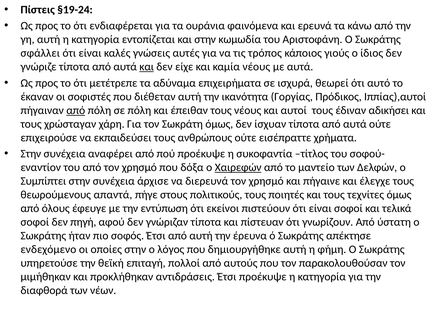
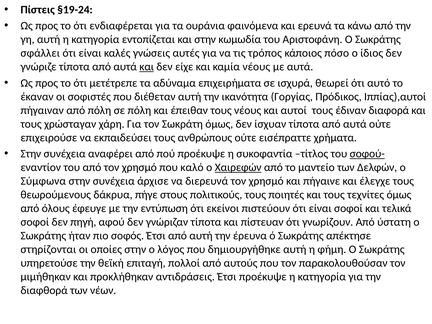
γιούς: γιούς -> πόσο
από at (76, 110) underline: present -> none
αδικήσει: αδικήσει -> διαφορά
σοφού- underline: none -> present
δόξα: δόξα -> καλό
Συμπίπτει: Συμπίπτει -> Σύμφωνα
απαντά: απαντά -> δάκρυα
ενδεχόμενο: ενδεχόμενο -> στηρίζονται
